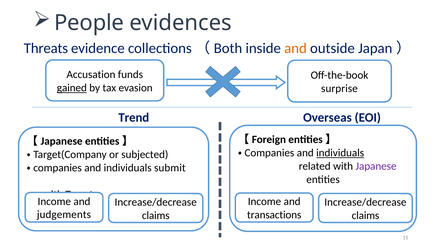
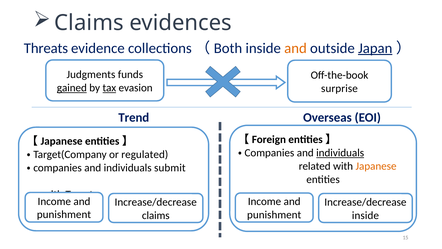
People at (89, 23): People -> Claims
Japan underline: none -> present
Accusation: Accusation -> Judgments
tax underline: none -> present
subjected: subjected -> regulated
Japanese colour: purple -> orange
judgements at (64, 214): judgements -> punishment
transactions at (274, 215): transactions -> punishment
claims at (366, 215): claims -> inside
